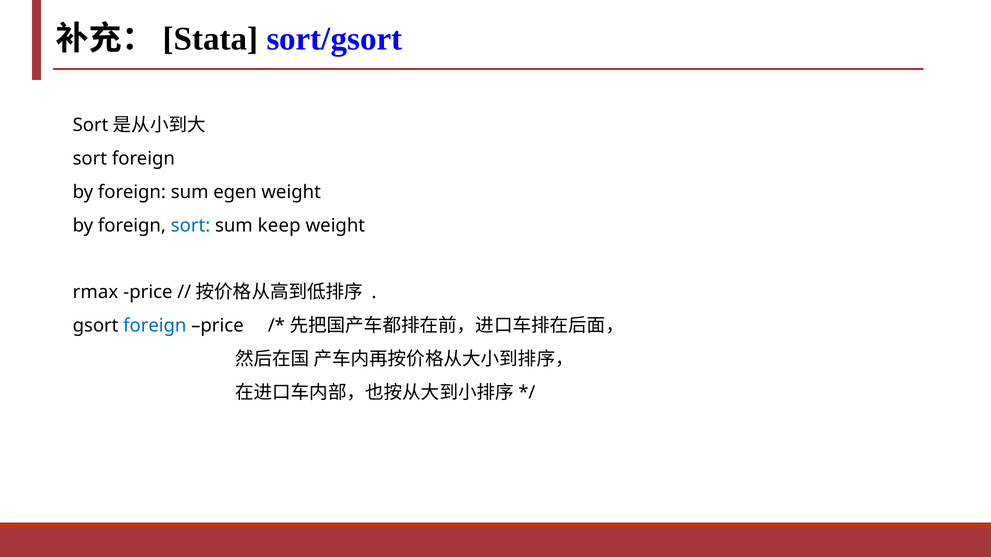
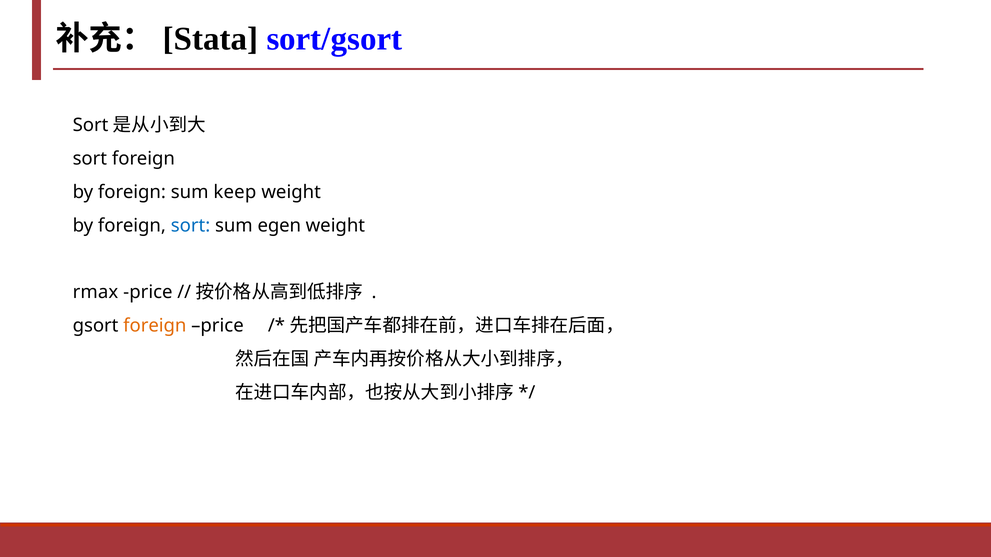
egen: egen -> keep
keep: keep -> egen
foreign at (155, 326) colour: blue -> orange
